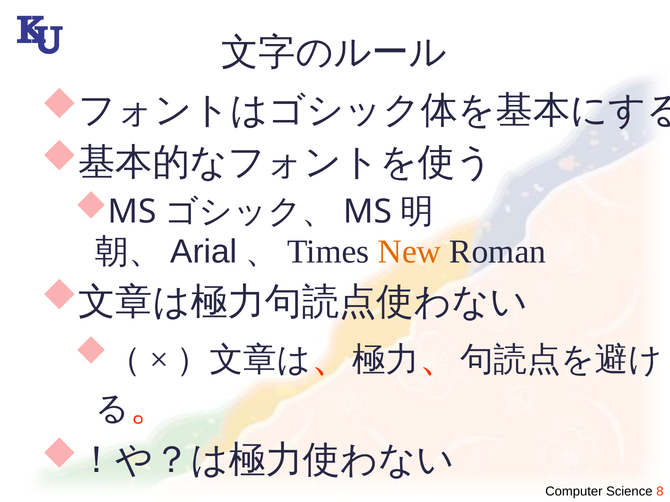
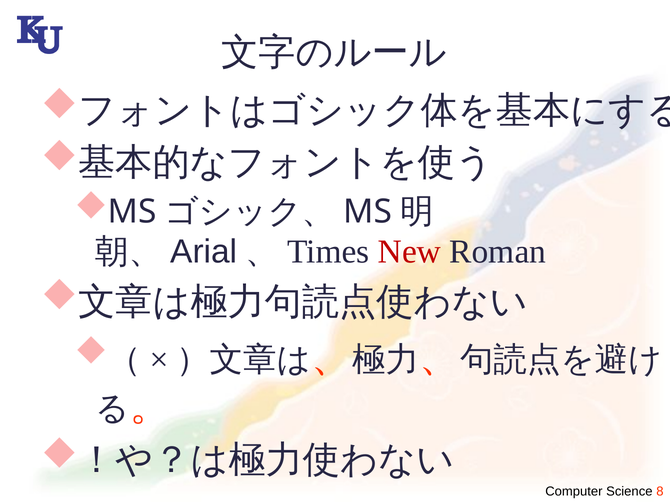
New colour: orange -> red
